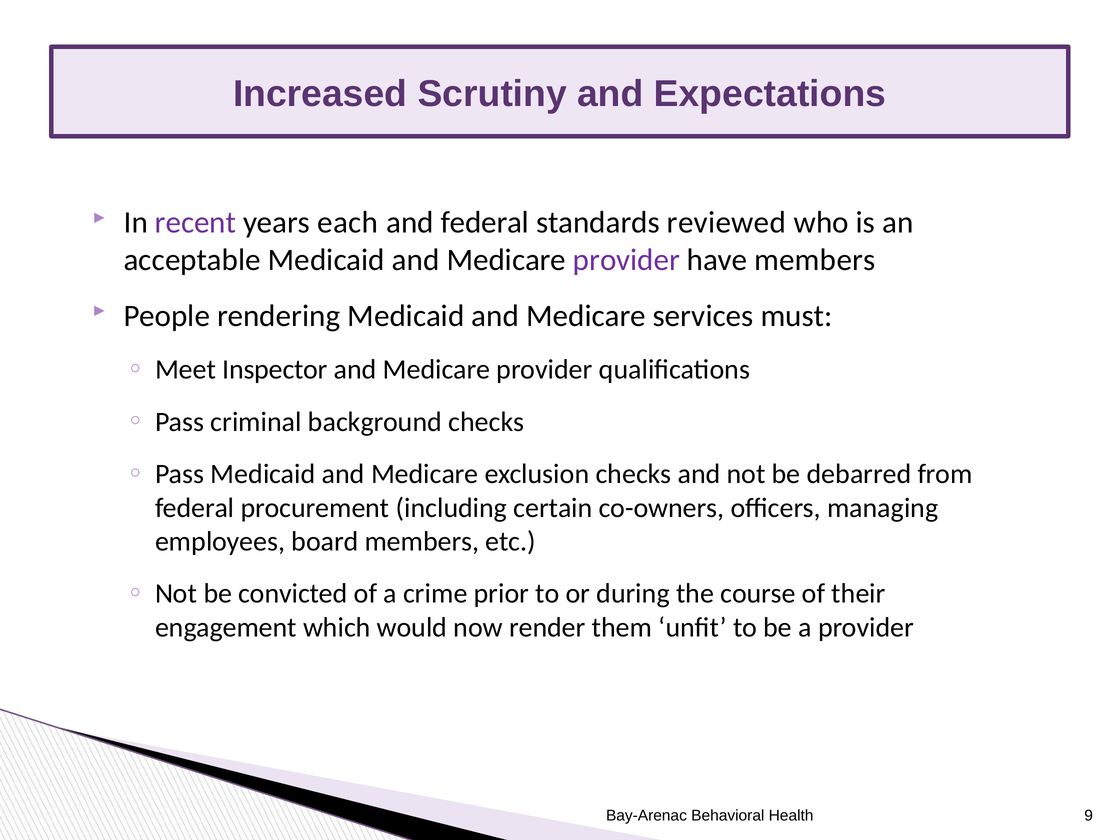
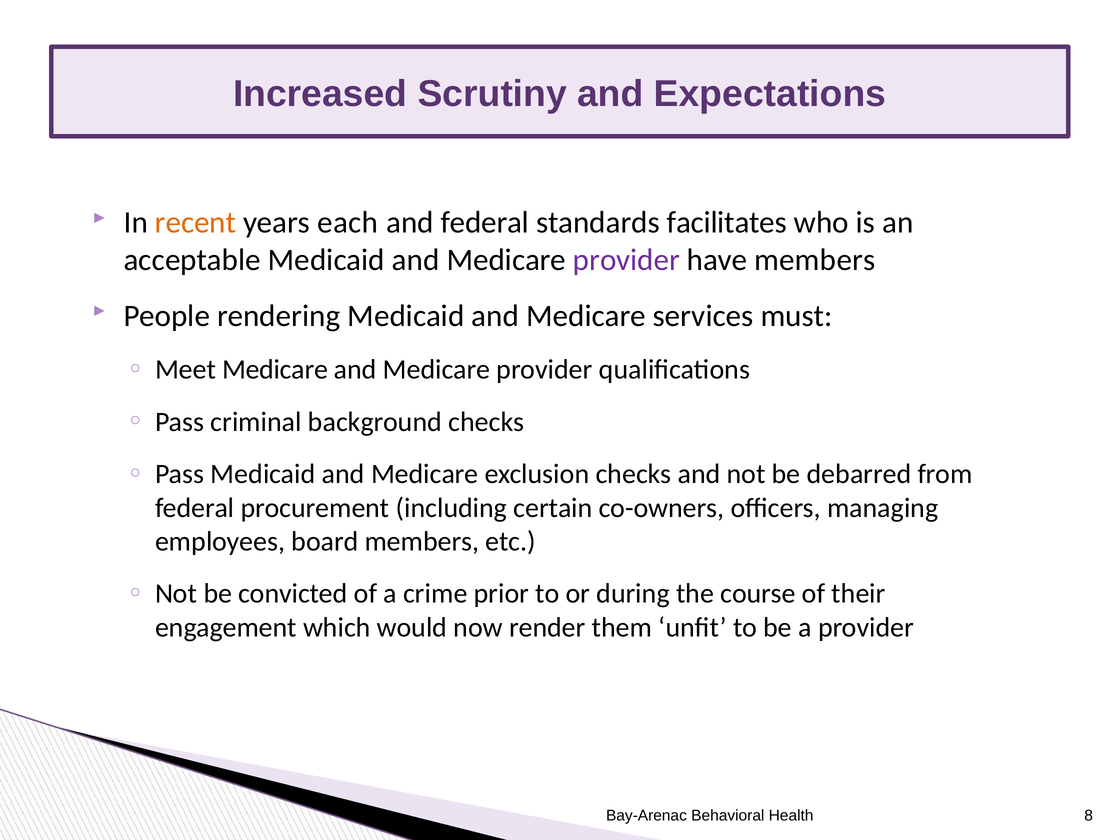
recent colour: purple -> orange
reviewed: reviewed -> facilitates
Meet Inspector: Inspector -> Medicare
9: 9 -> 8
